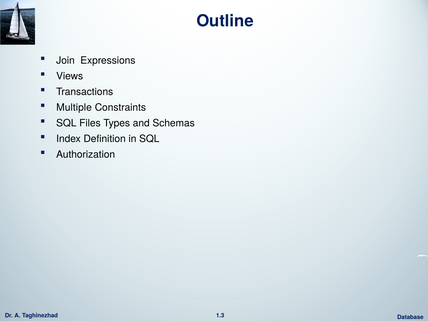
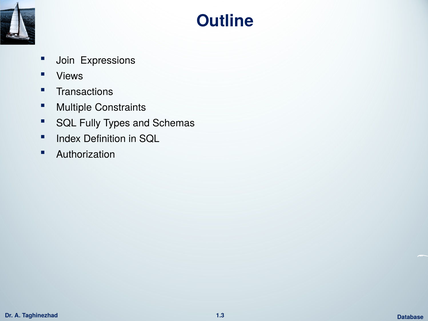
Files: Files -> Fully
